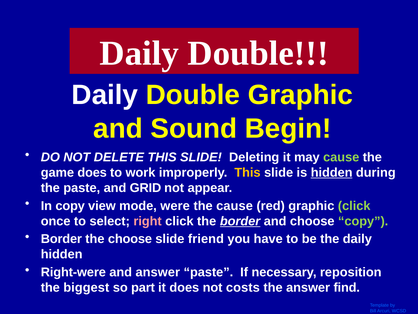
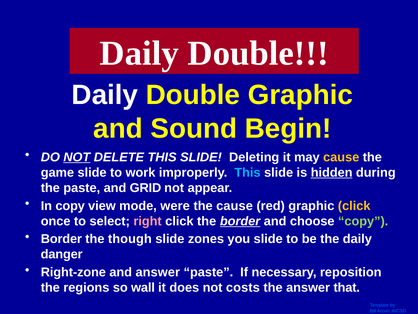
NOT at (77, 157) underline: none -> present
cause at (341, 157) colour: light green -> yellow
game does: does -> slide
This at (247, 172) colour: yellow -> light blue
click at (354, 205) colour: light green -> yellow
the choose: choose -> though
friend: friend -> zones
you have: have -> slide
hidden at (62, 254): hidden -> danger
Right-were: Right-were -> Right-zone
biggest: biggest -> regions
part: part -> wall
find: find -> that
